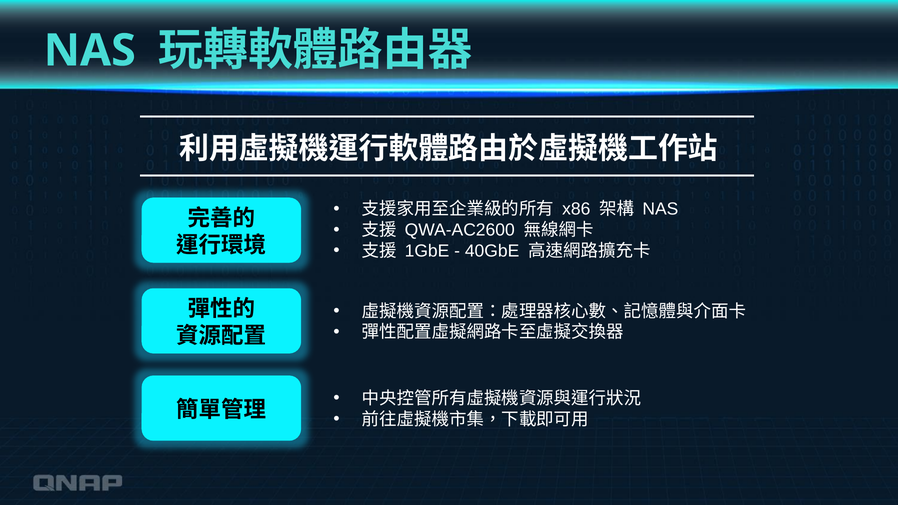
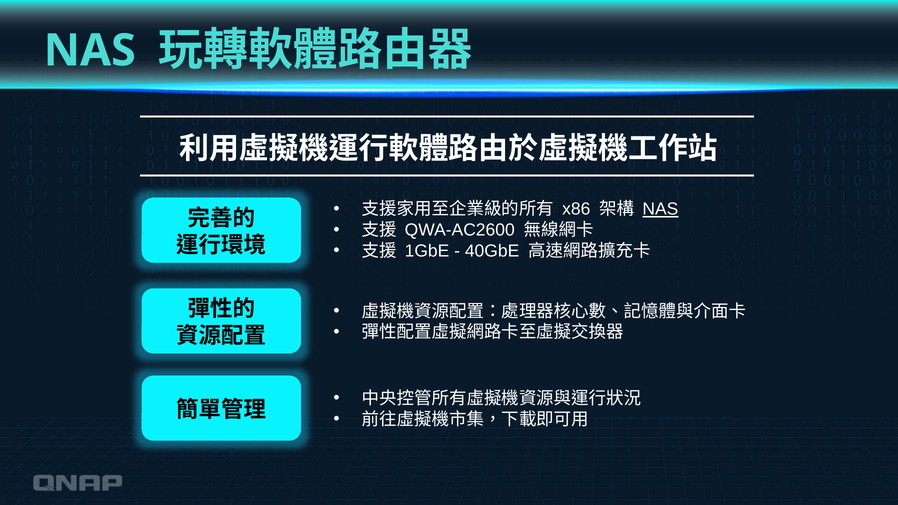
NAS at (660, 209) underline: none -> present
